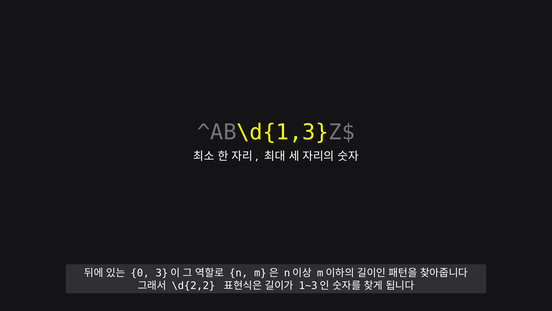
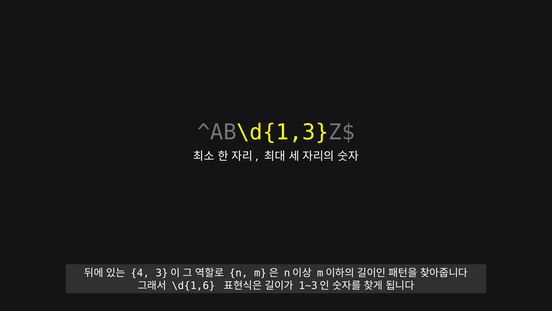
0: 0 -> 4
\d{2,2: \d{2,2 -> \d{1,6
